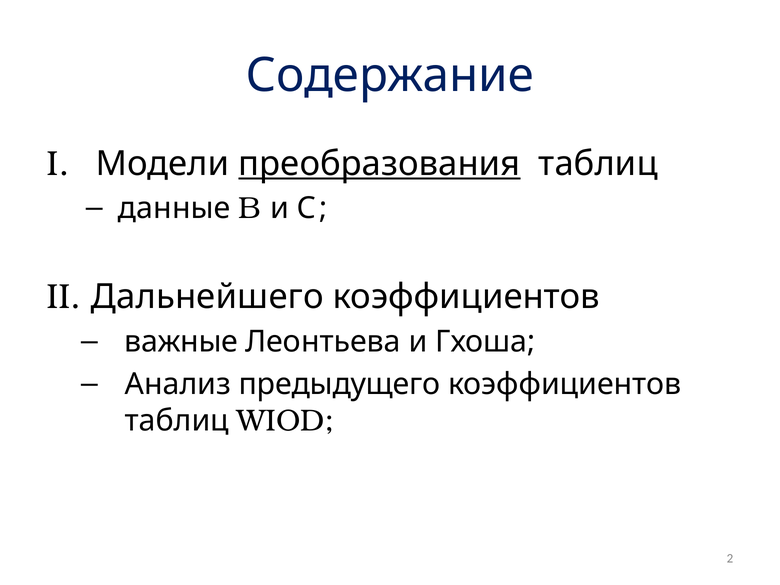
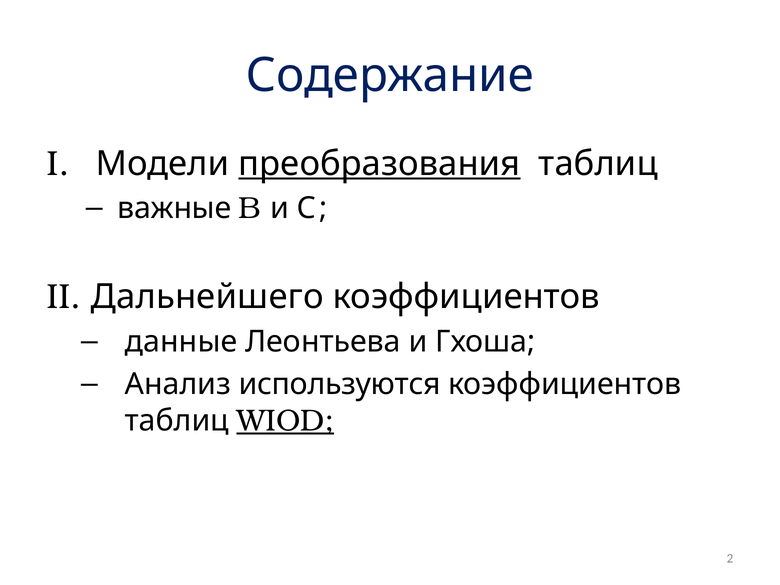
данные: данные -> важные
важные: важные -> данные
предыдущего: предыдущего -> используются
WIOD underline: none -> present
